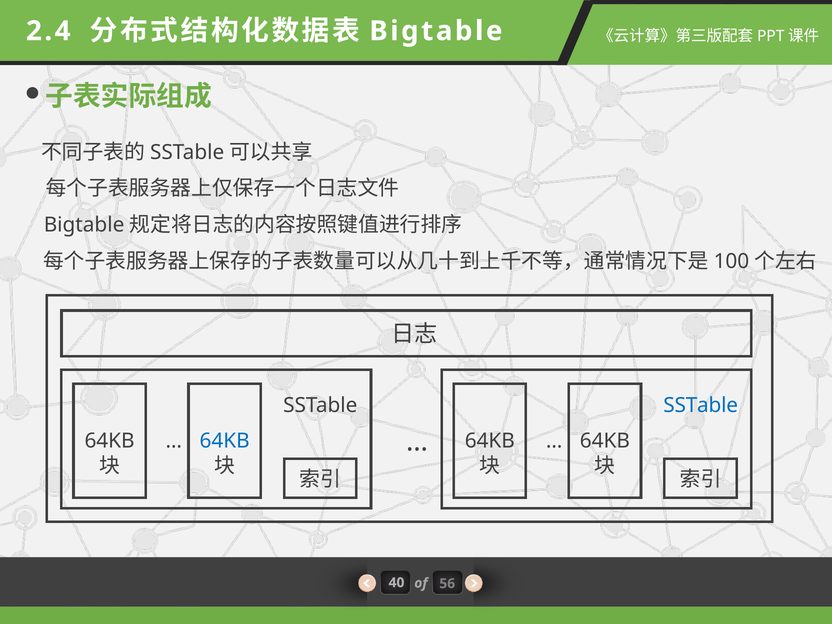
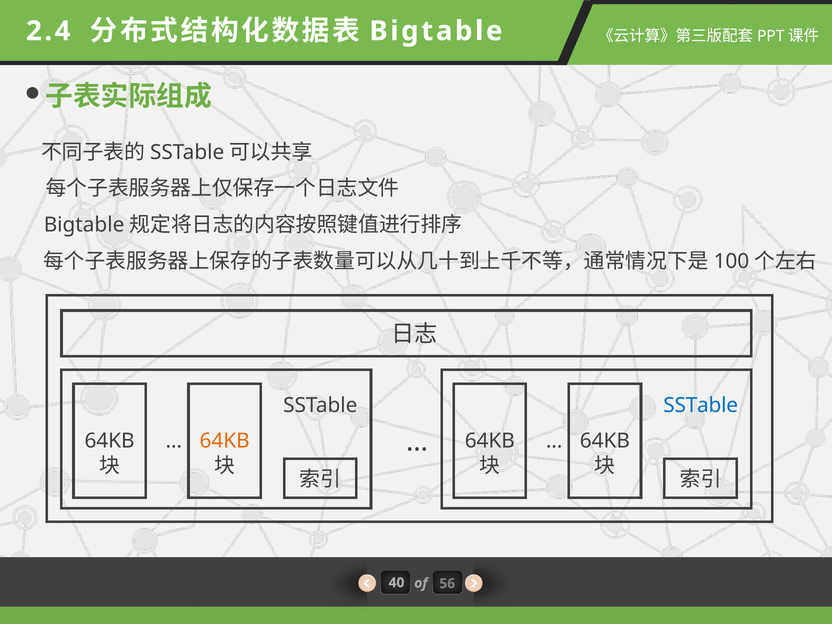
64KB at (225, 441) colour: blue -> orange
